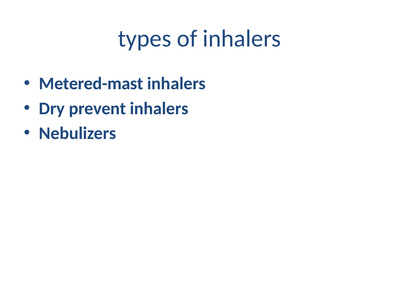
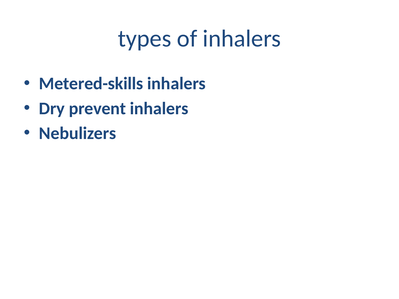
Metered-mast: Metered-mast -> Metered-skills
